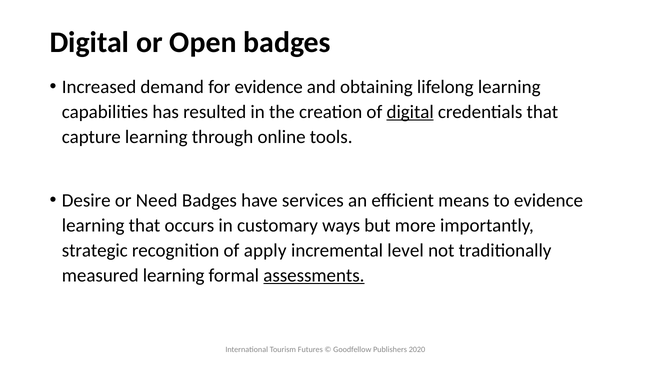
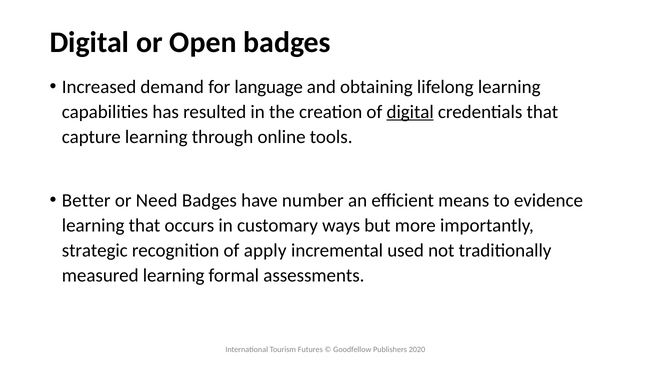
for evidence: evidence -> language
Desire: Desire -> Better
services: services -> number
level: level -> used
assessments underline: present -> none
